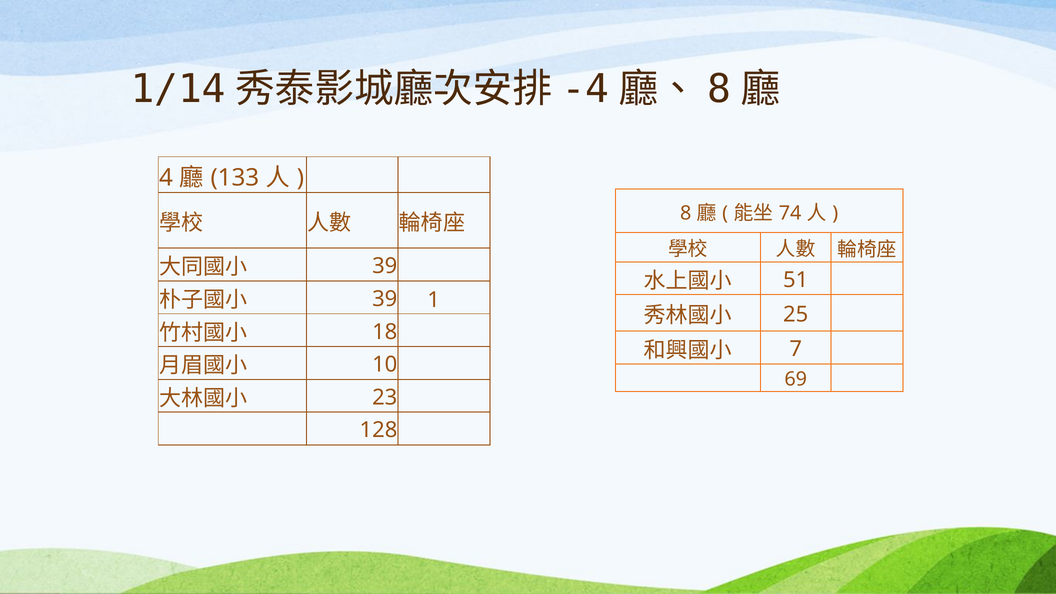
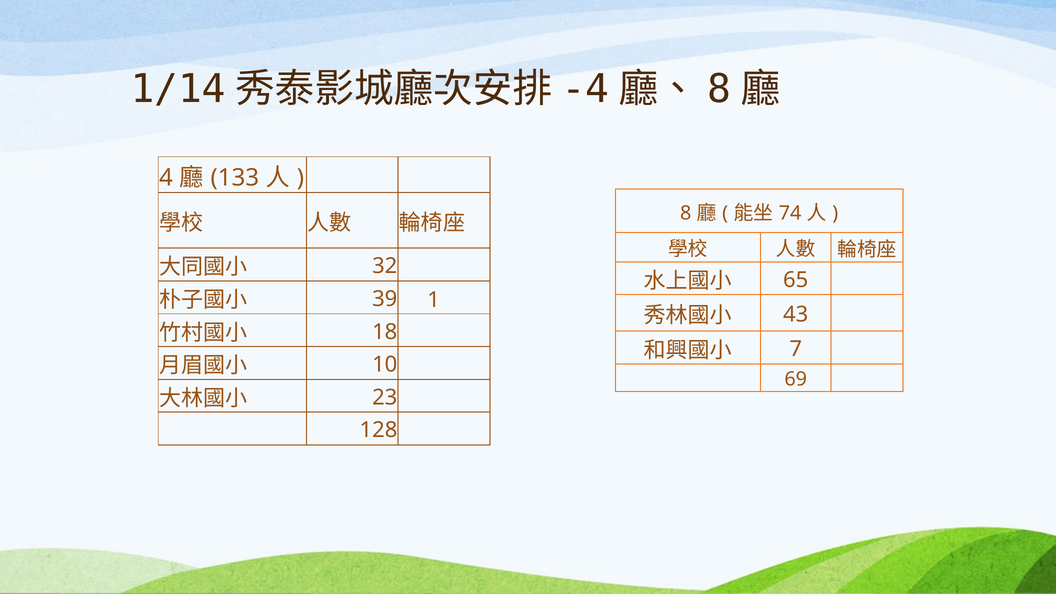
39 at (385, 266): 39 -> 32
51: 51 -> 65
25: 25 -> 43
